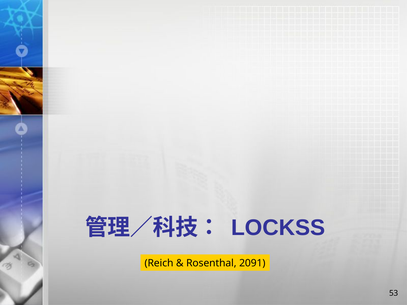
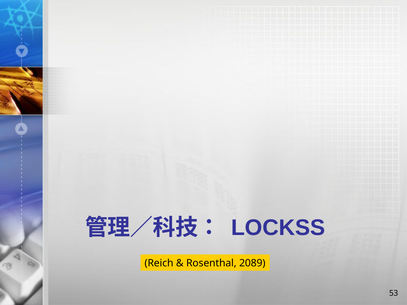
2091: 2091 -> 2089
